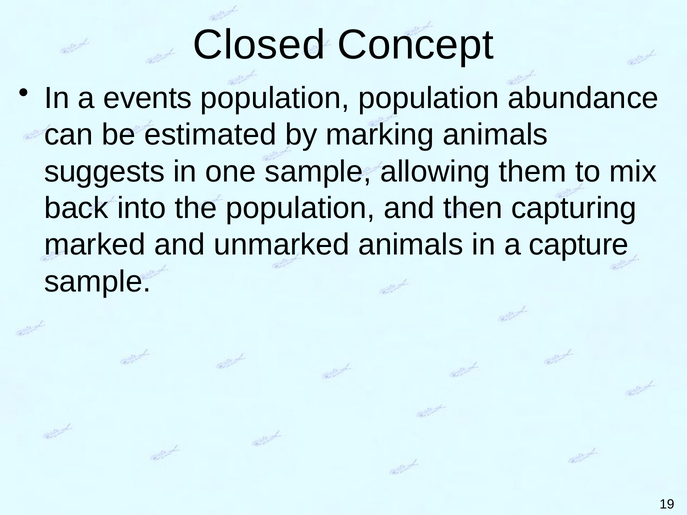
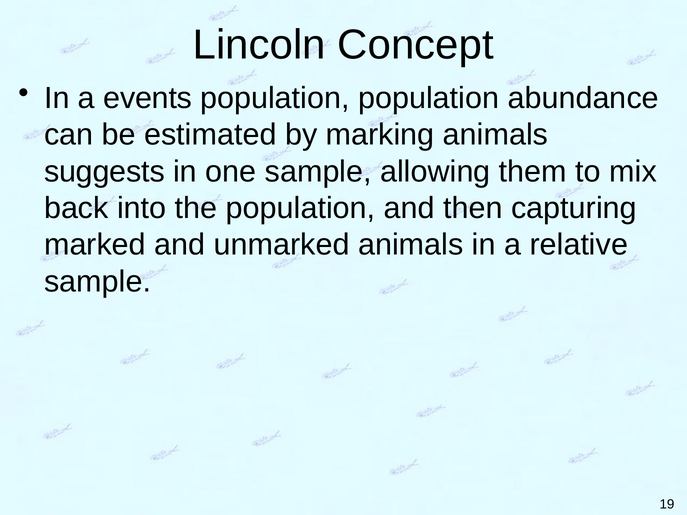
Closed: Closed -> Lincoln
capture: capture -> relative
